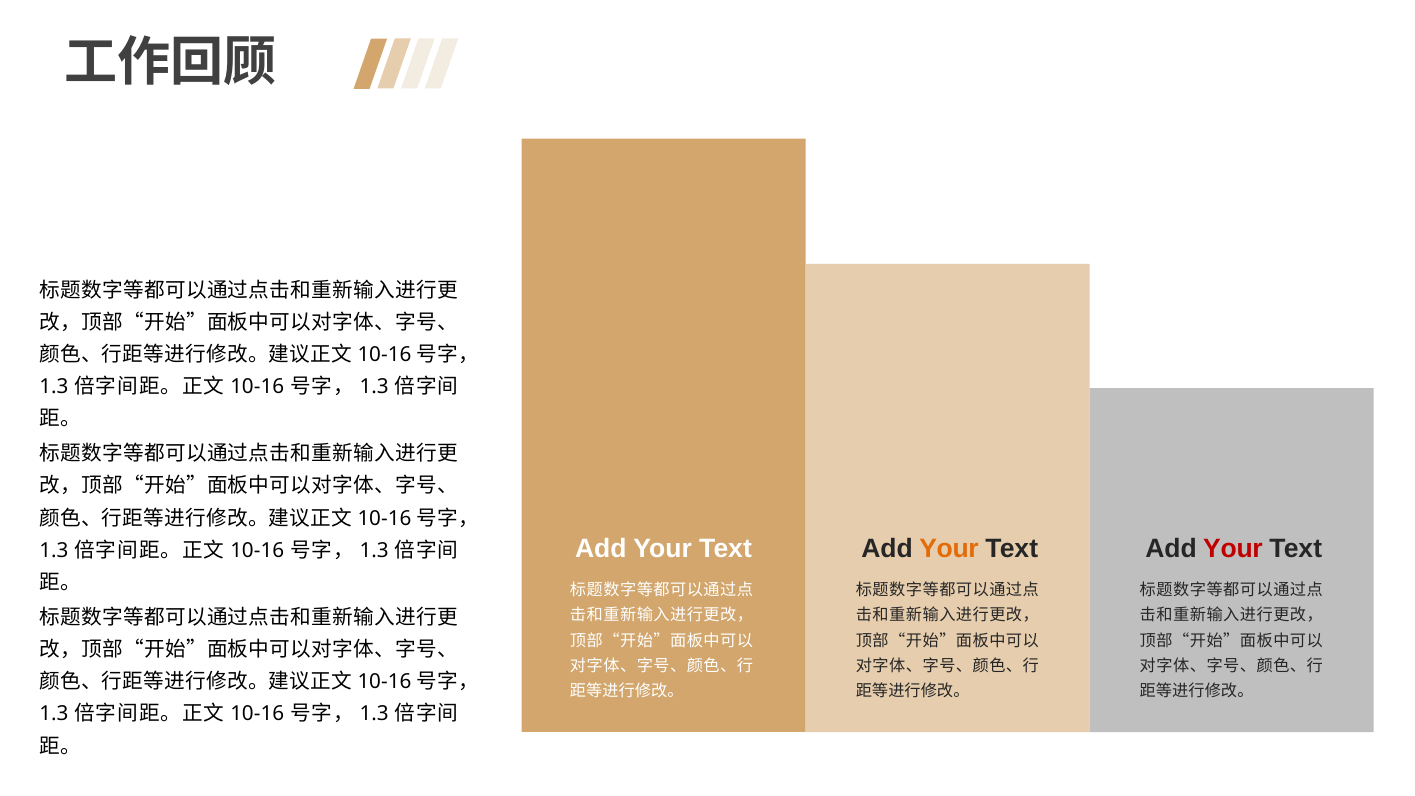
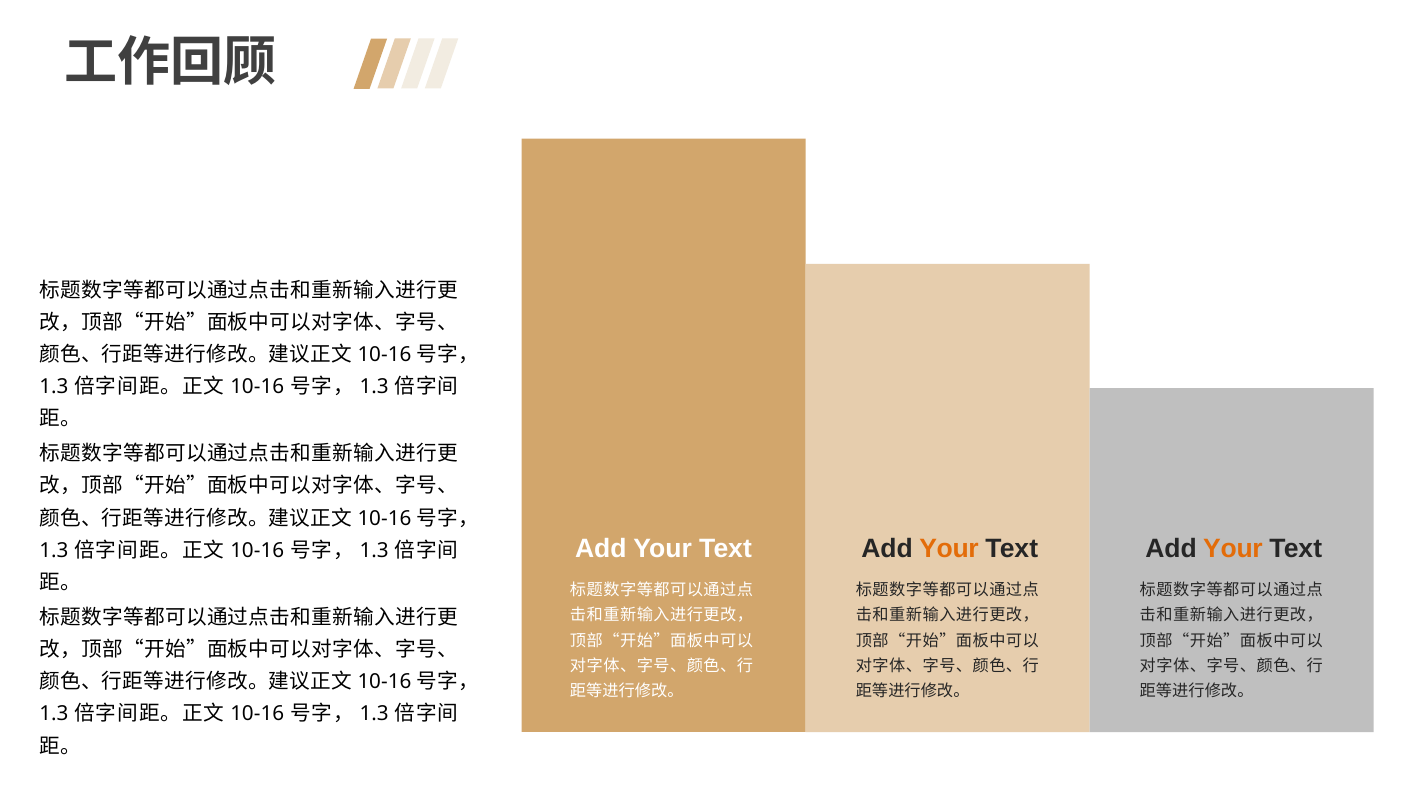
Your at (1233, 548) colour: red -> orange
